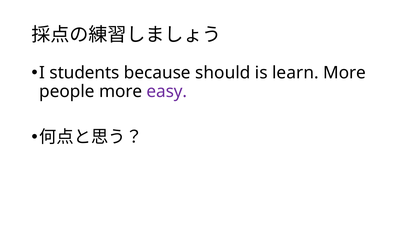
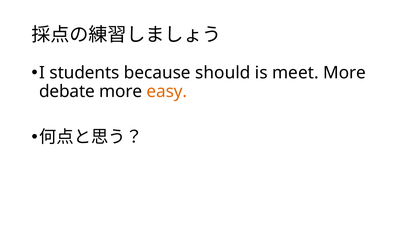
learn: learn -> meet
people: people -> debate
easy colour: purple -> orange
